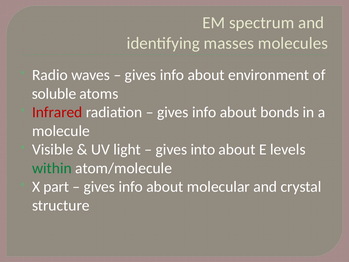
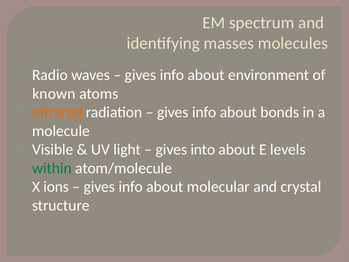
soluble: soluble -> known
Infrared colour: red -> orange
part: part -> ions
